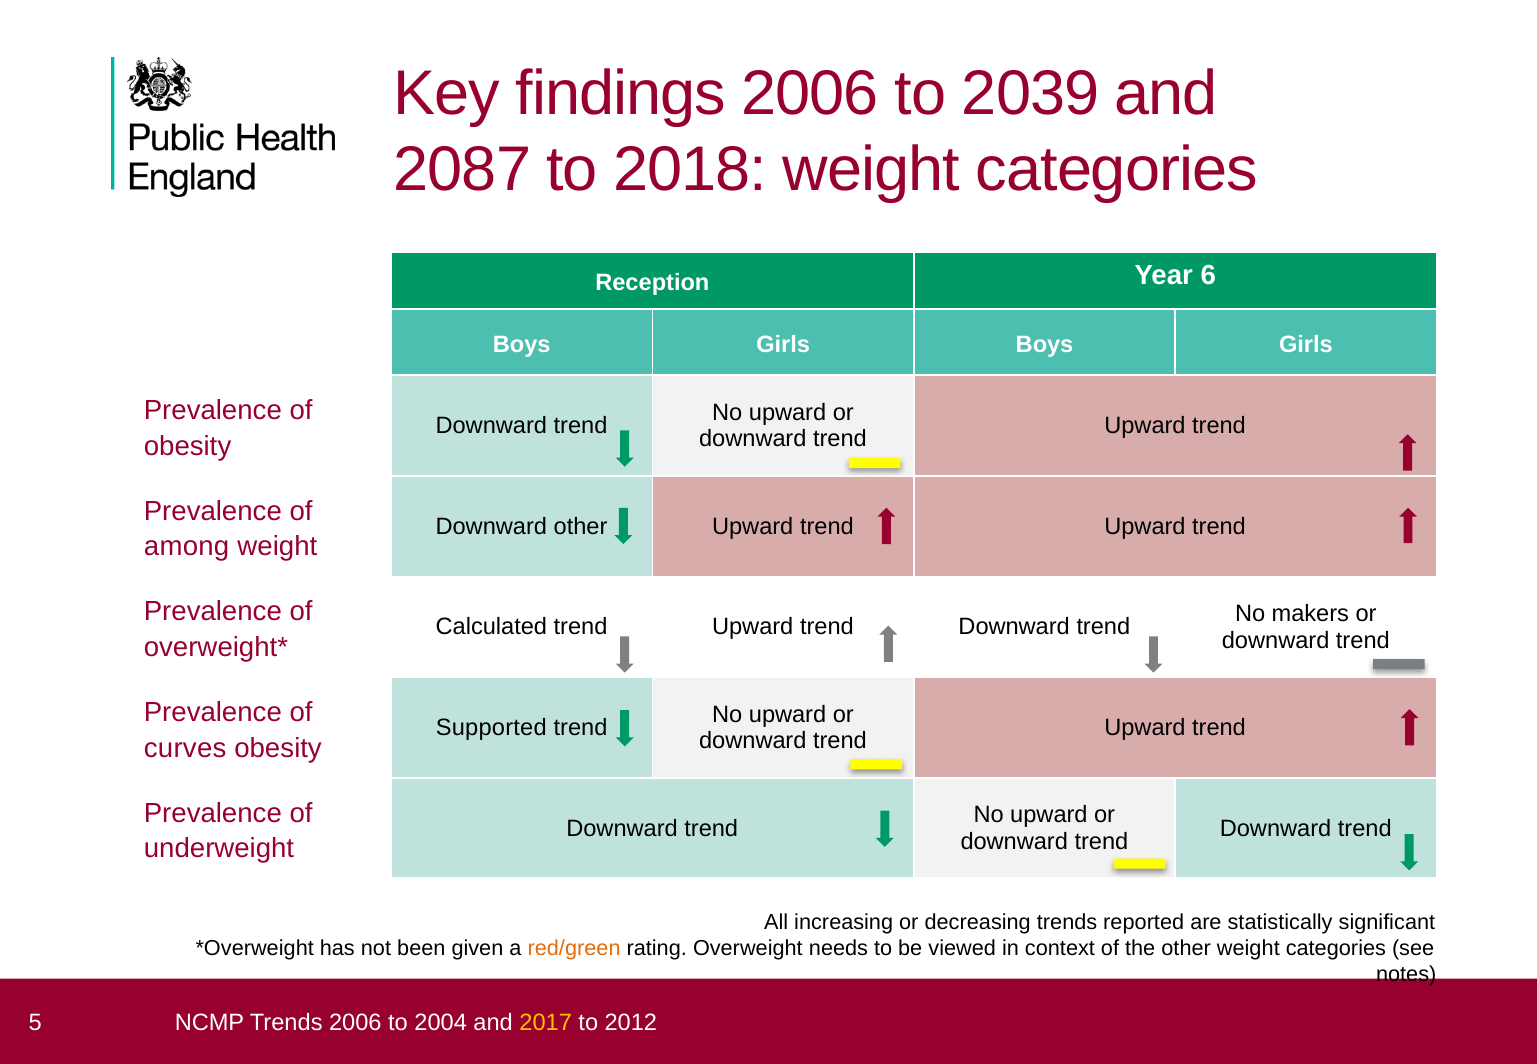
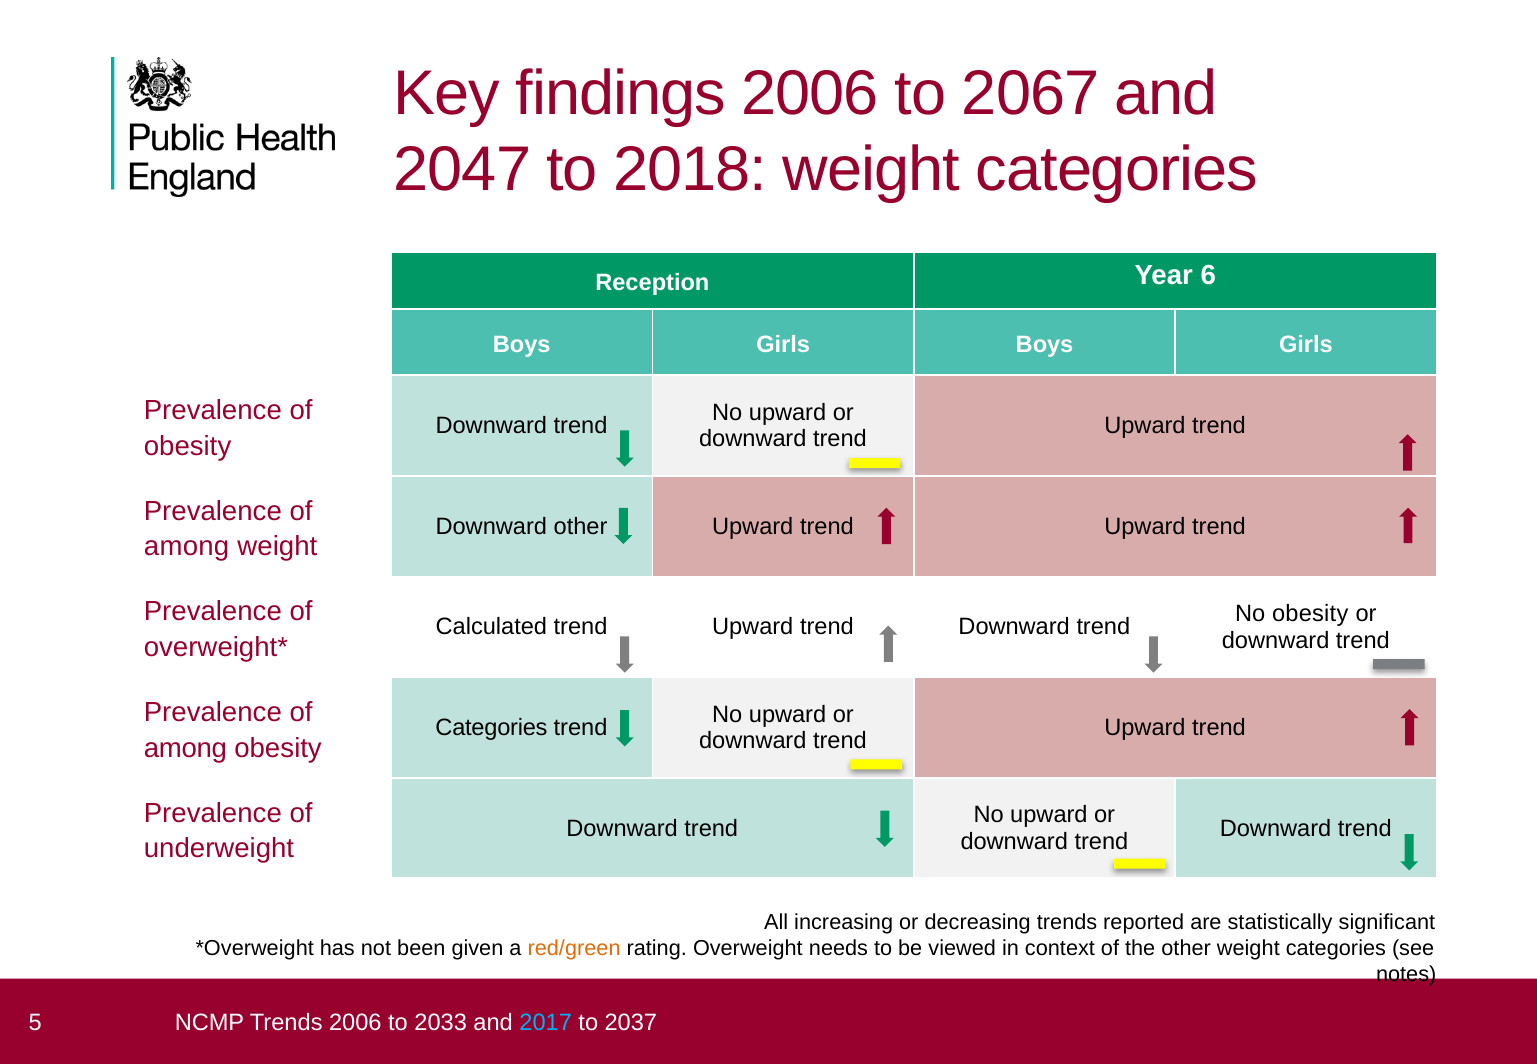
2039: 2039 -> 2067
2087: 2087 -> 2047
No makers: makers -> obesity
Supported at (491, 728): Supported -> Categories
curves at (185, 748): curves -> among
2004: 2004 -> 2033
2017 colour: yellow -> light blue
2012: 2012 -> 2037
